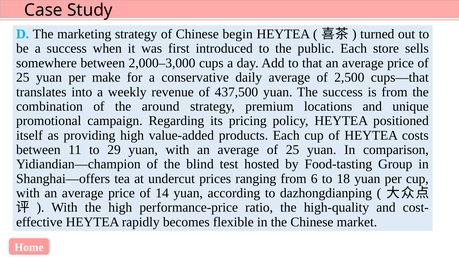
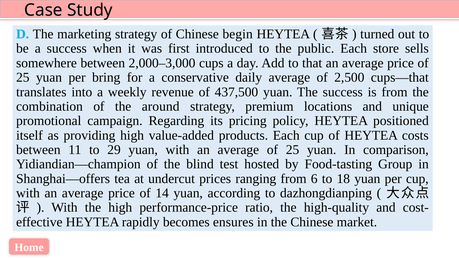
make: make -> bring
flexible: flexible -> ensures
